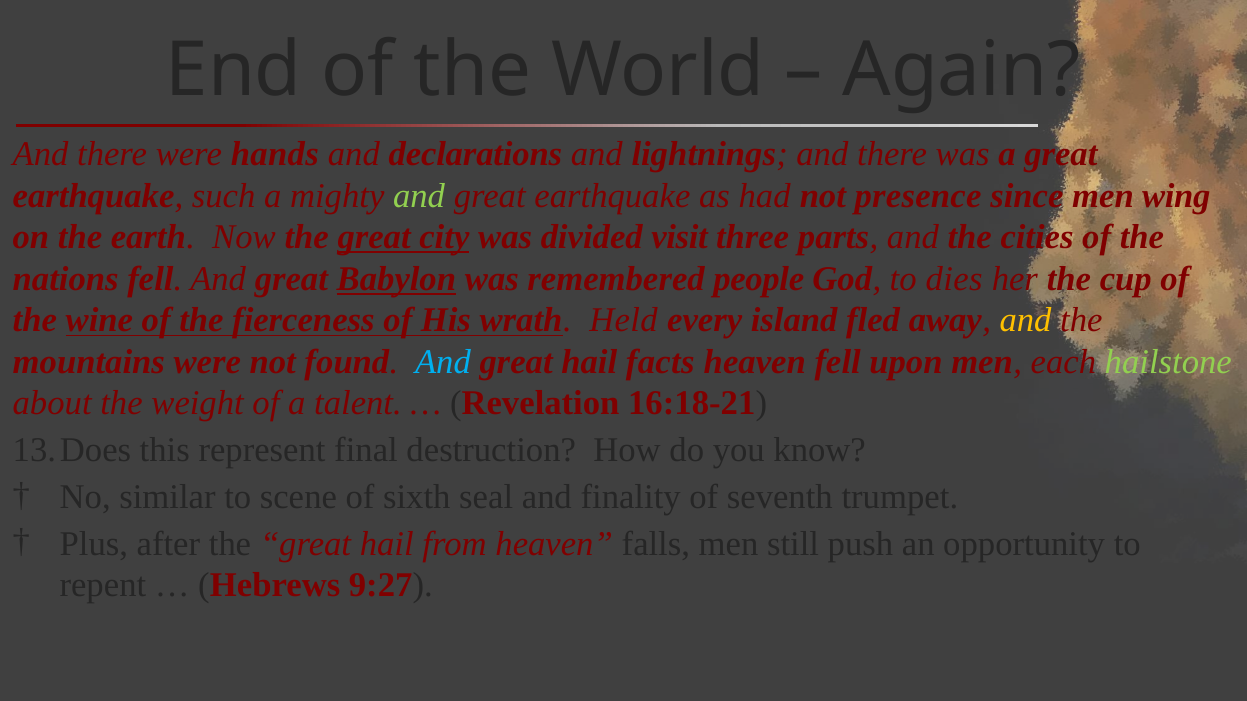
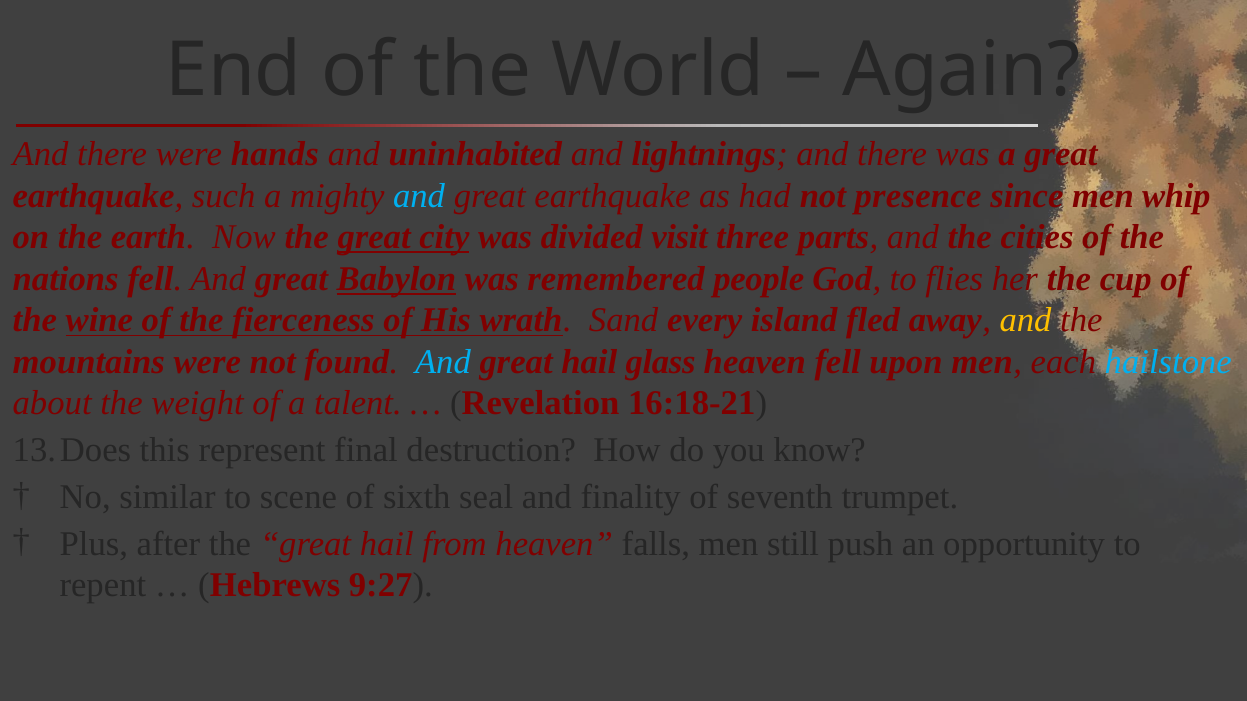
declarations: declarations -> uninhabited
and at (419, 196) colour: light green -> light blue
wing: wing -> whip
dies: dies -> flies
Held: Held -> Sand
facts: facts -> glass
hailstone colour: light green -> light blue
